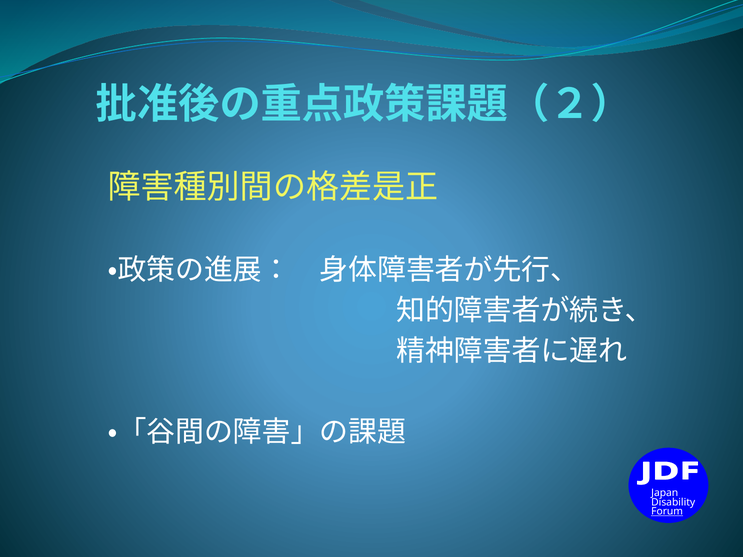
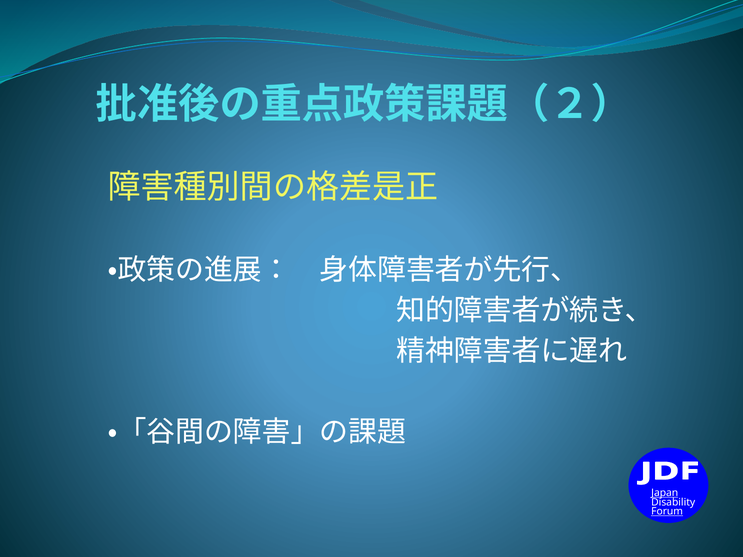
Japan underline: none -> present
